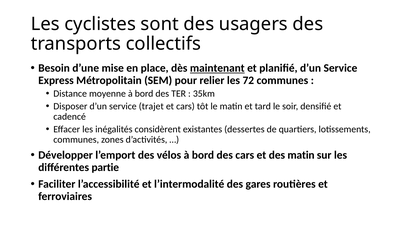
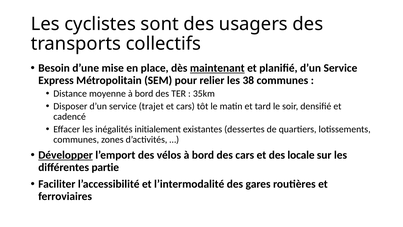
72: 72 -> 38
considèrent: considèrent -> initialement
Développer underline: none -> present
des matin: matin -> locale
